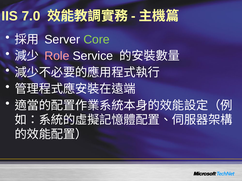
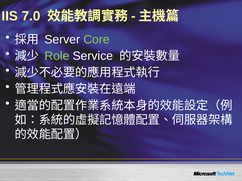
Role colour: pink -> light green
